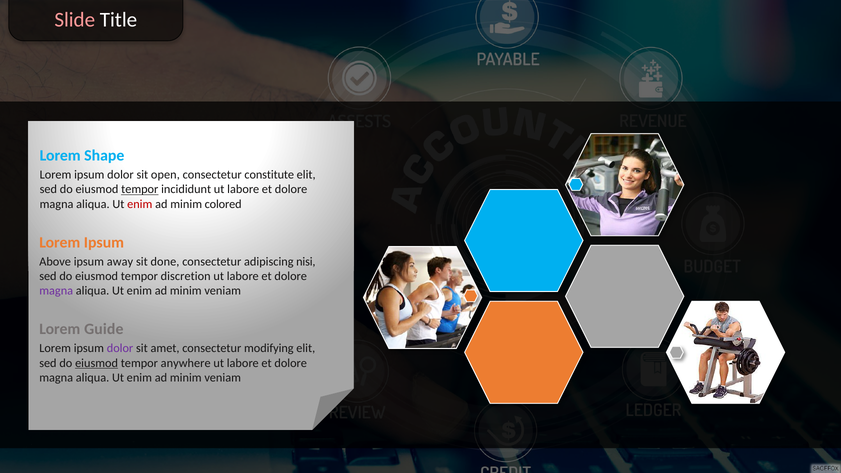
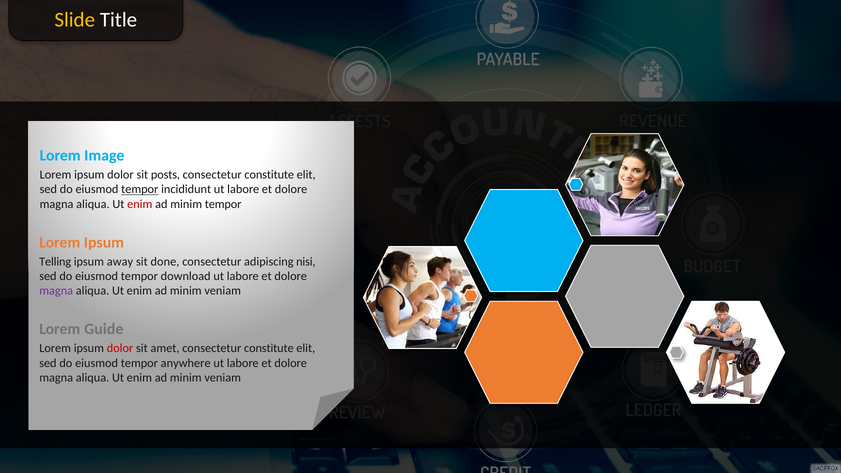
Slide colour: pink -> yellow
Shape: Shape -> Image
open: open -> posts
minim colored: colored -> tempor
Above: Above -> Telling
discretion: discretion -> download
dolor at (120, 348) colour: purple -> red
amet consectetur modifying: modifying -> constitute
eiusmod at (97, 363) underline: present -> none
